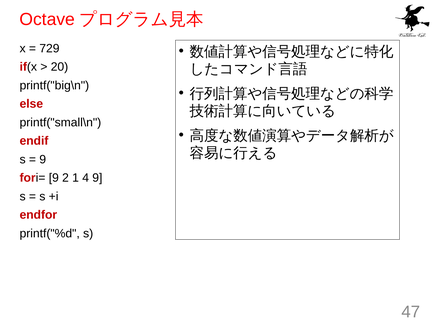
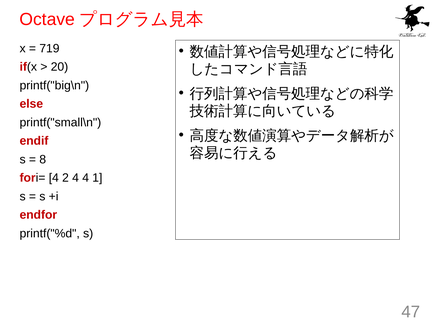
729: 729 -> 719
9 at (43, 159): 9 -> 8
fori= 9: 9 -> 4
2 1: 1 -> 4
4 9: 9 -> 1
